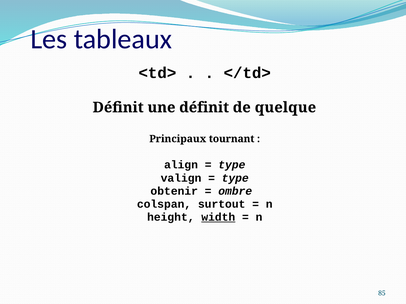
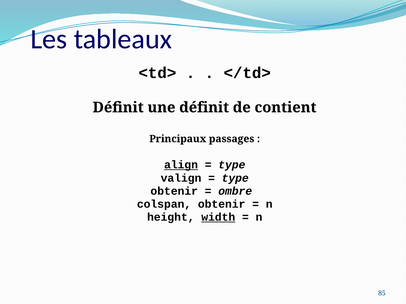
quelque: quelque -> contient
tournant: tournant -> passages
align underline: none -> present
colspan surtout: surtout -> obtenir
